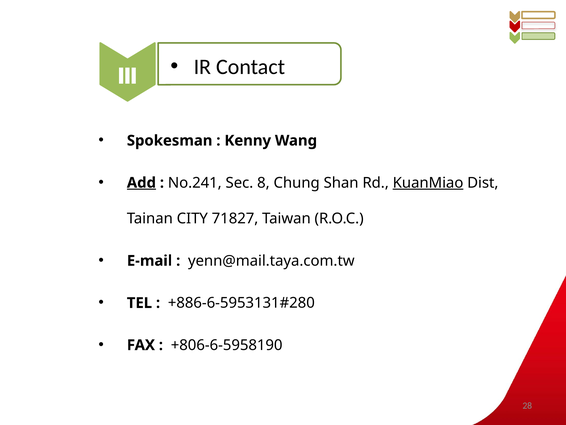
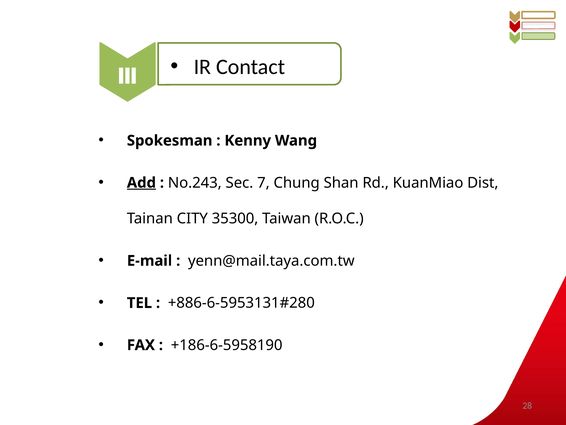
No.241: No.241 -> No.243
8: 8 -> 7
KuanMiao underline: present -> none
71827: 71827 -> 35300
+806-6-5958190: +806-6-5958190 -> +186-6-5958190
